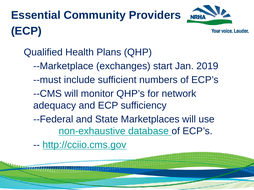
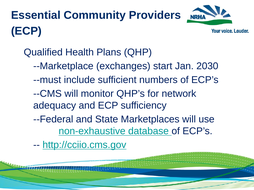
2019: 2019 -> 2030
